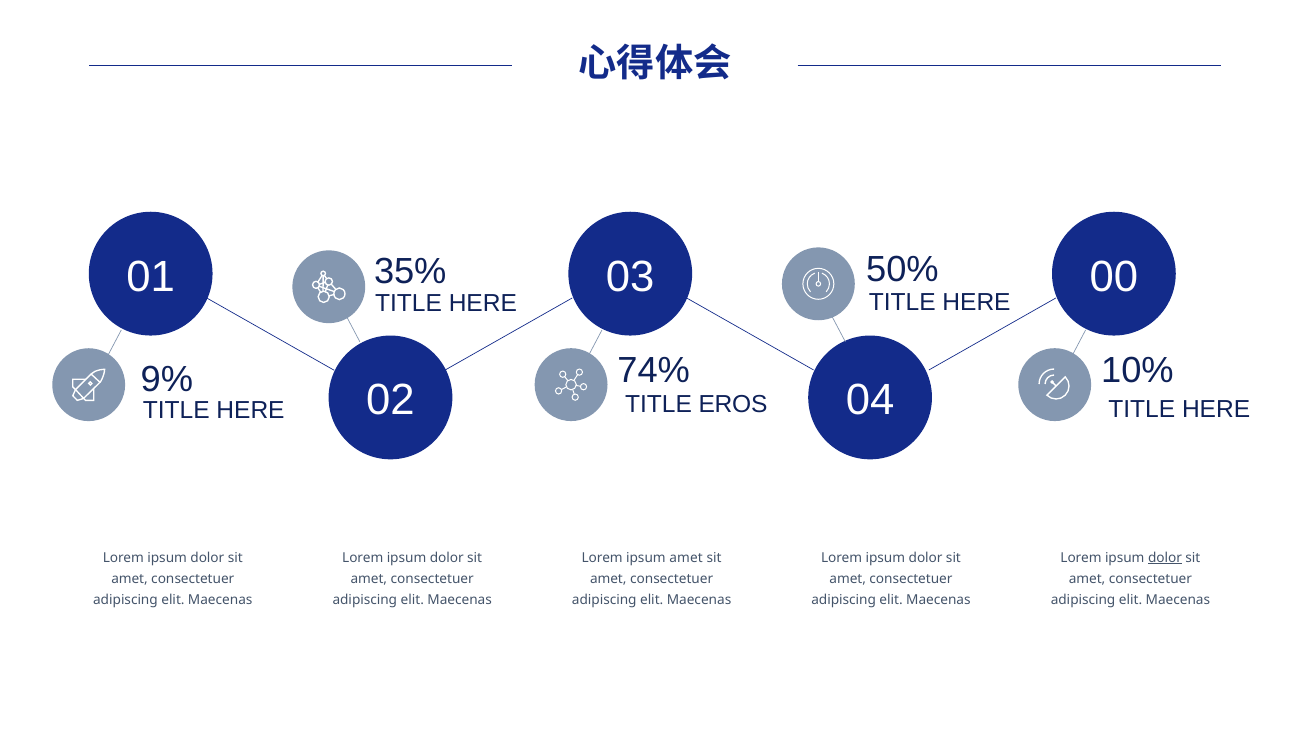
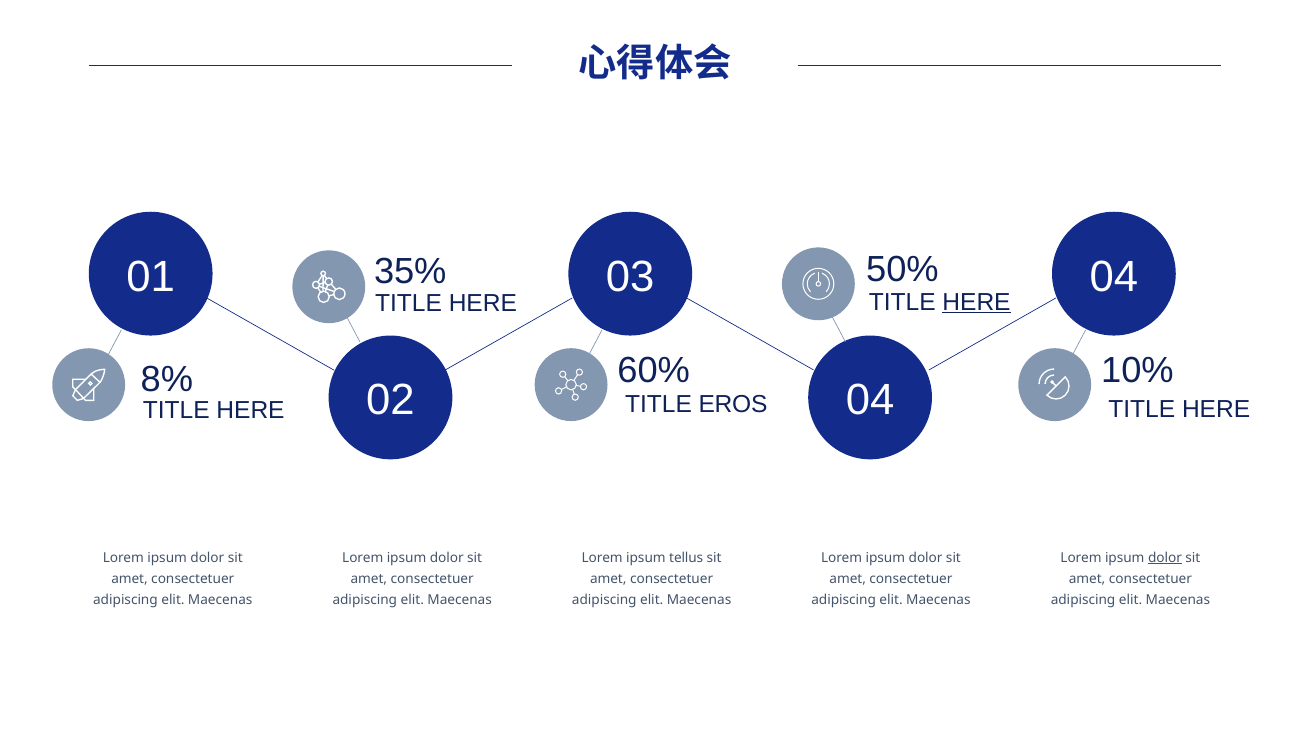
50% 00: 00 -> 04
HERE at (977, 302) underline: none -> present
74%: 74% -> 60%
9%: 9% -> 8%
ipsum amet: amet -> tellus
